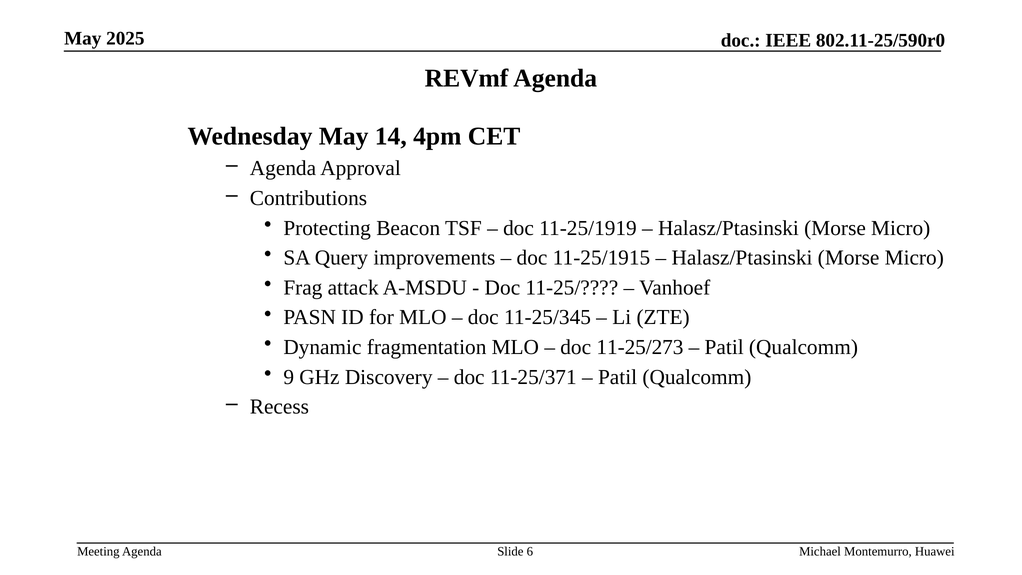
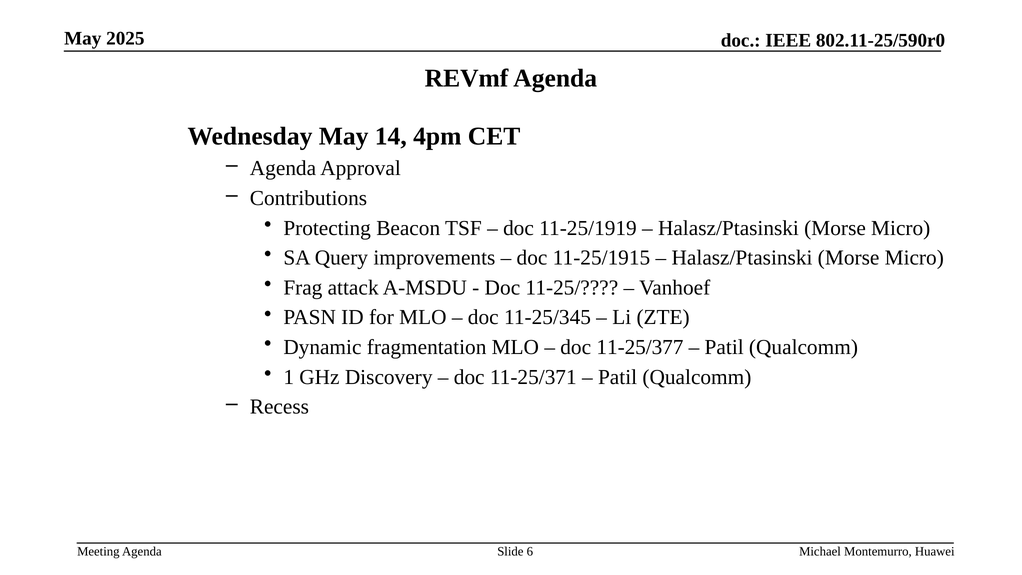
11-25/273: 11-25/273 -> 11-25/377
9: 9 -> 1
